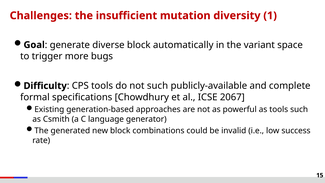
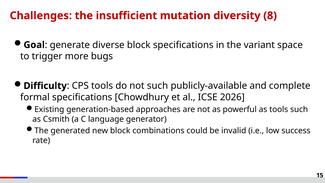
1: 1 -> 8
block automatically: automatically -> specifications
2067: 2067 -> 2026
